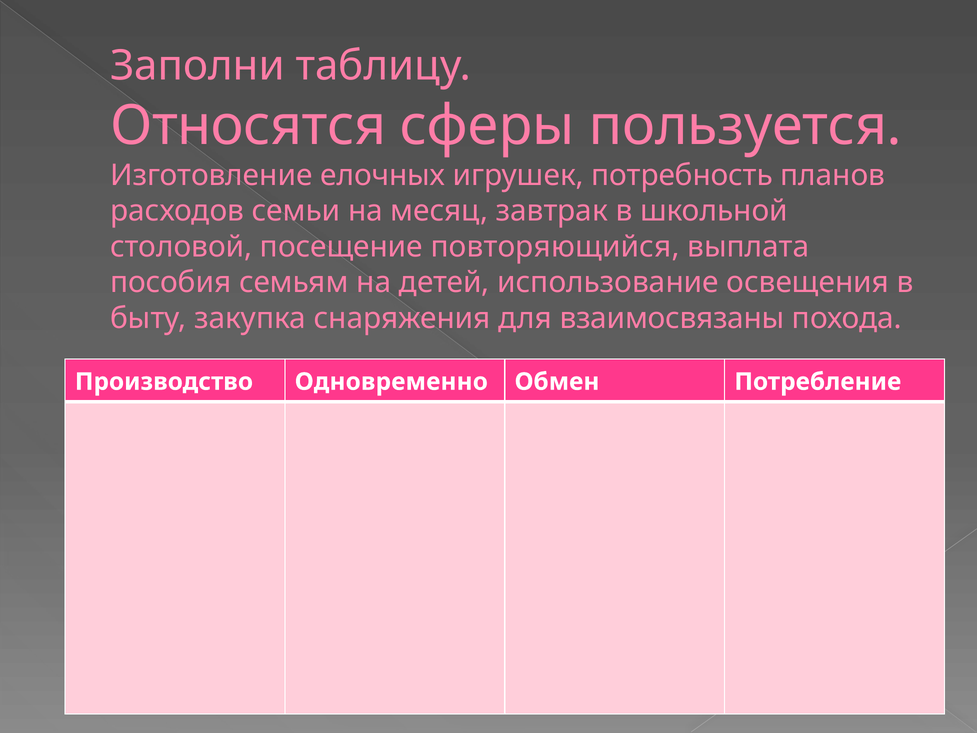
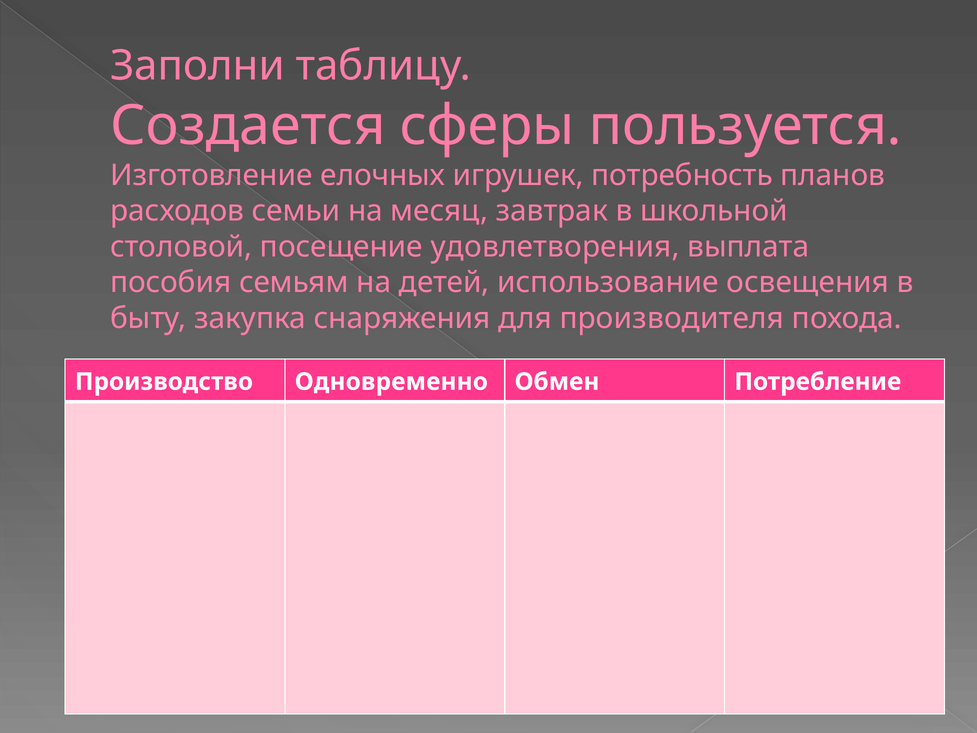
Относятся: Относятся -> Создается
повторяющийся: повторяющийся -> удовлетворения
взаимосвязаны: взаимосвязаны -> производителя
